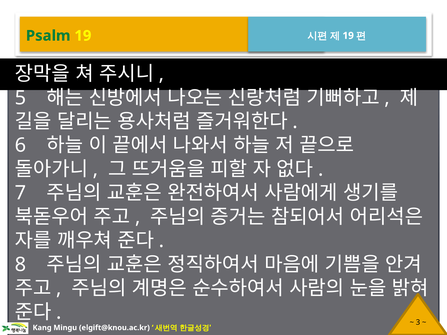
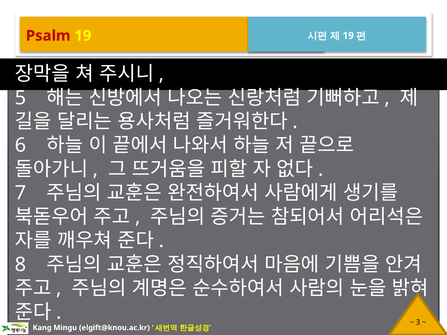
Psalm colour: green -> red
